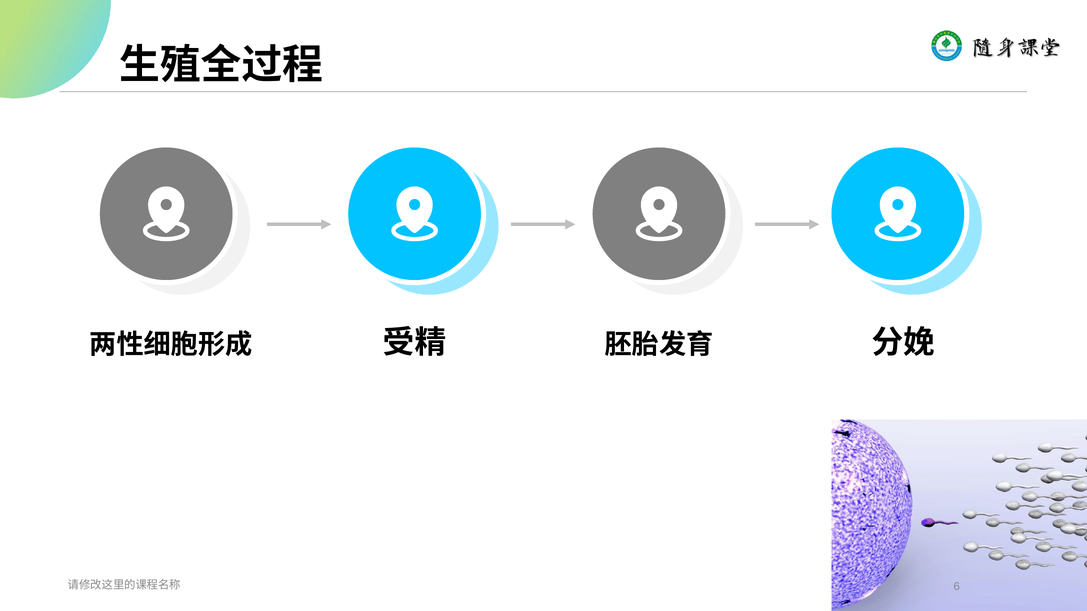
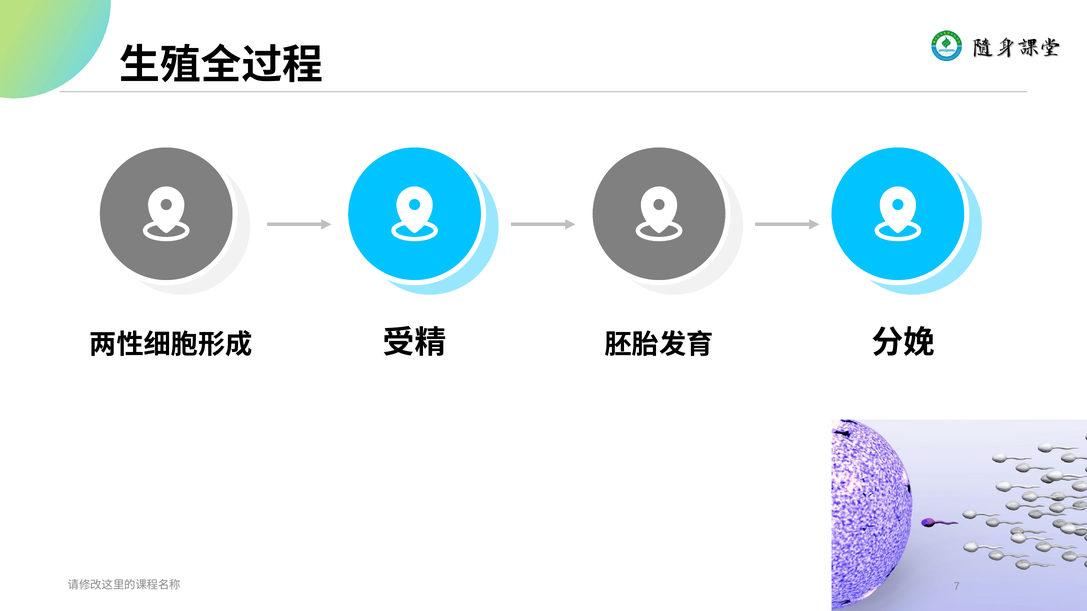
6: 6 -> 7
